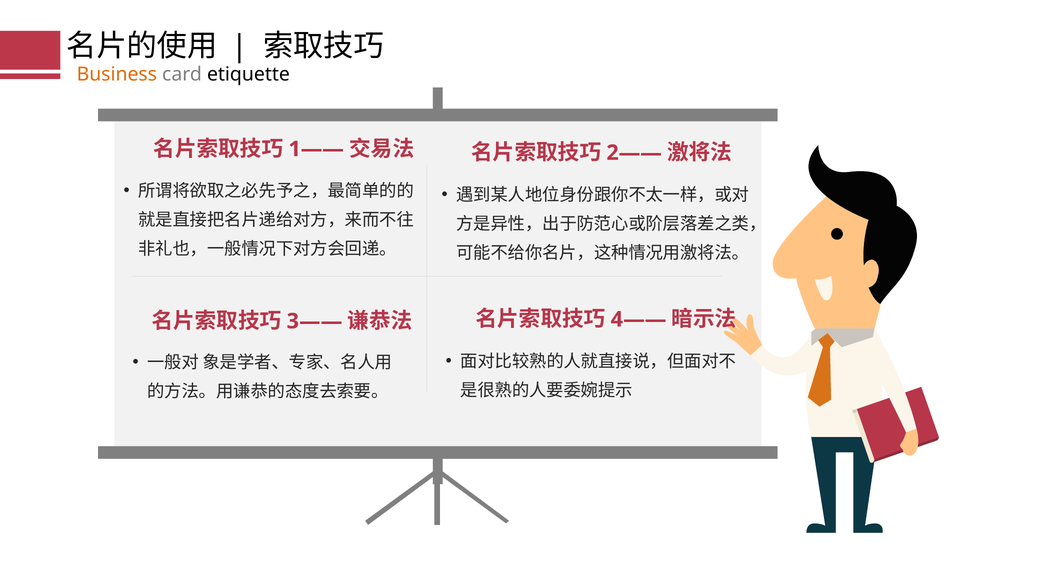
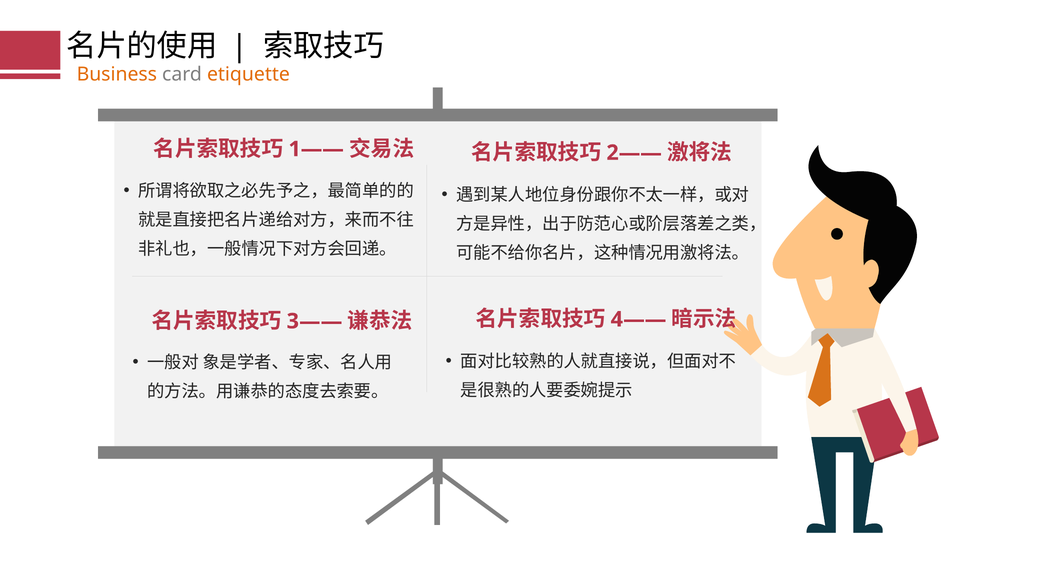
etiquette colour: black -> orange
